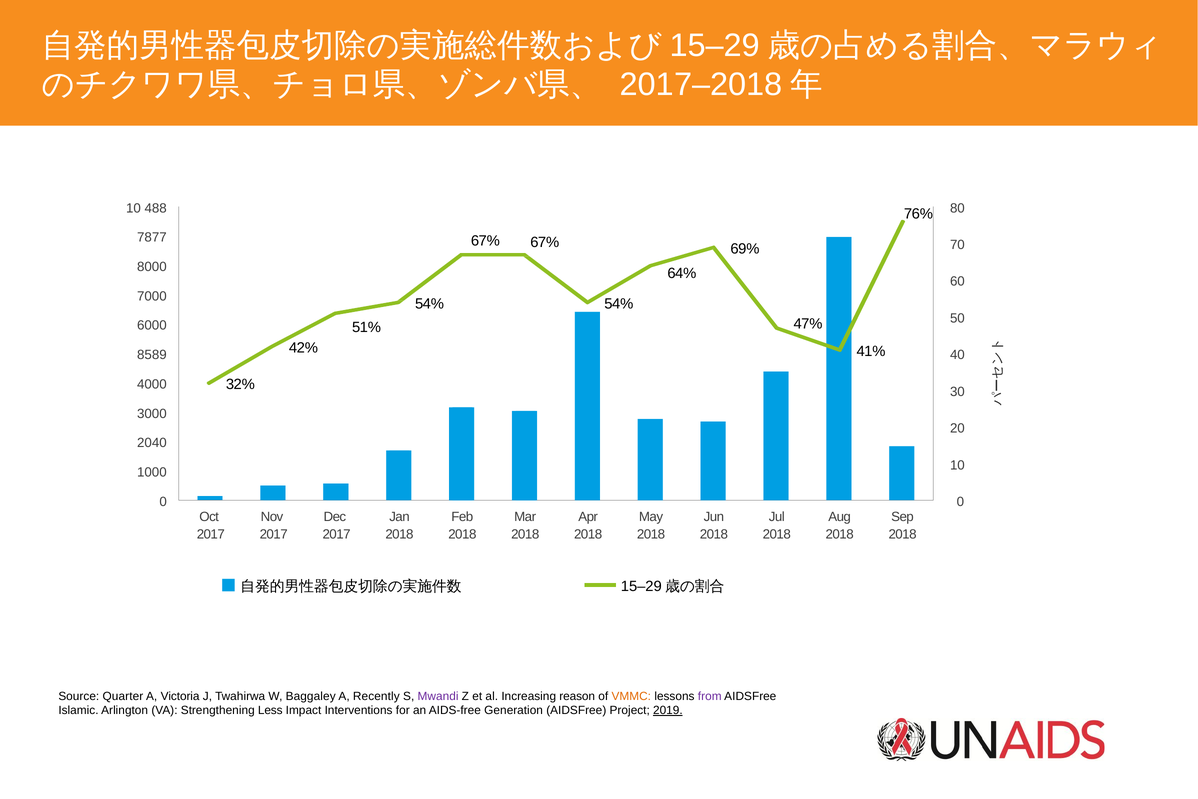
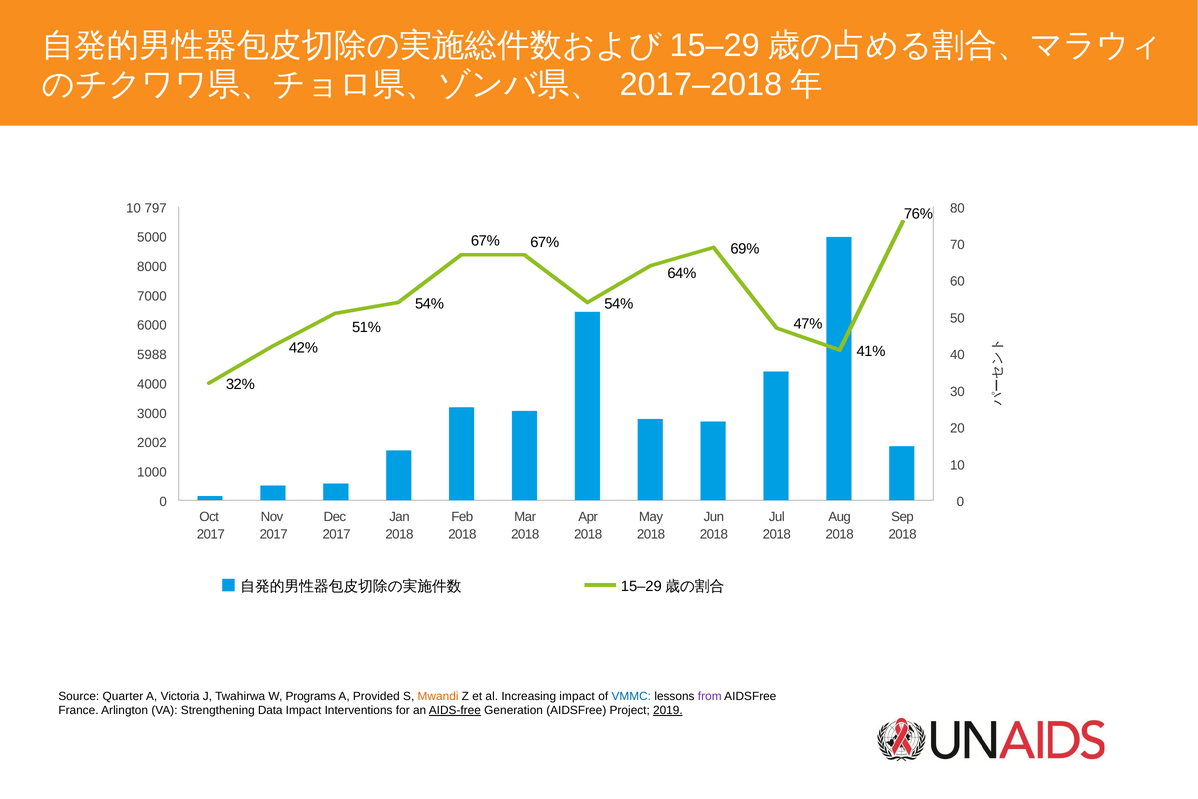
488: 488 -> 797
7877: 7877 -> 5000
8589: 8589 -> 5988
2040: 2040 -> 2002
Baggaley: Baggaley -> Programs
Recently: Recently -> Provided
Mwandi colour: purple -> orange
Increasing reason: reason -> impact
VMMC colour: orange -> blue
Islamic: Islamic -> France
Less: Less -> Data
AIDS-free underline: none -> present
